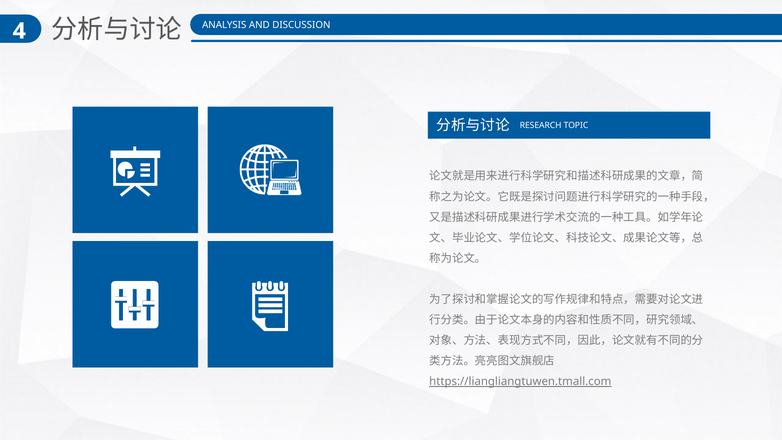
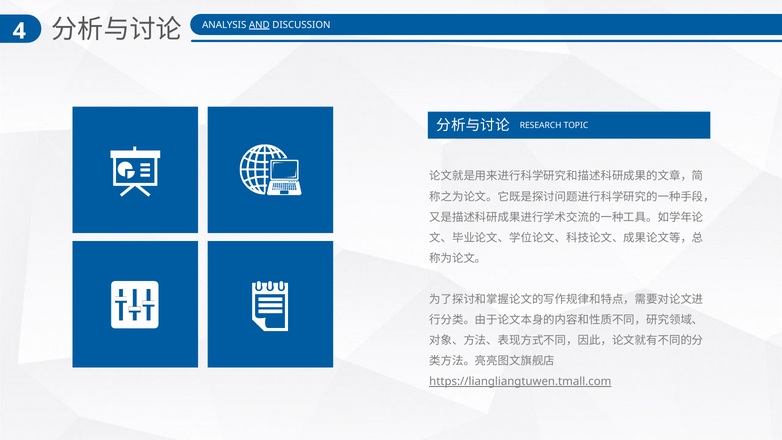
AND underline: none -> present
